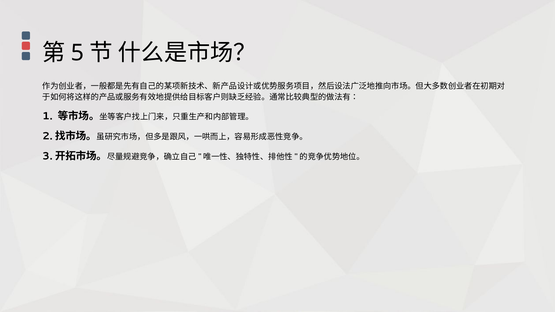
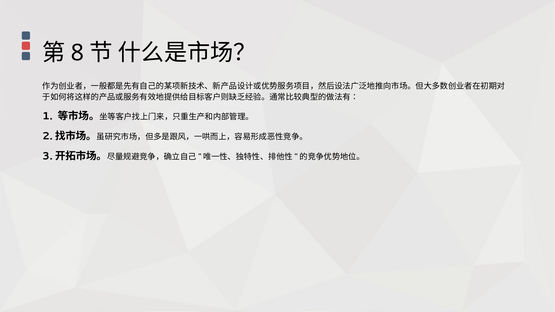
5: 5 -> 8
